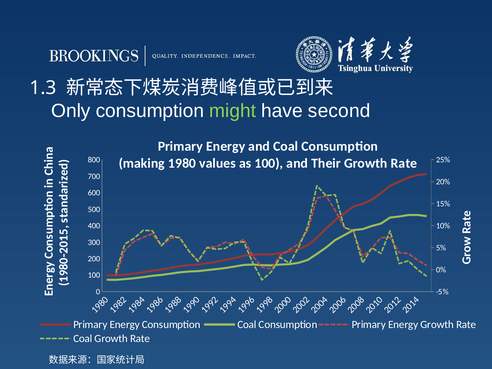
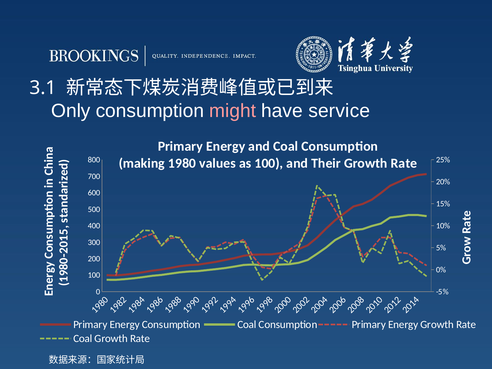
1.3: 1.3 -> 3.1
might colour: light green -> pink
second: second -> service
